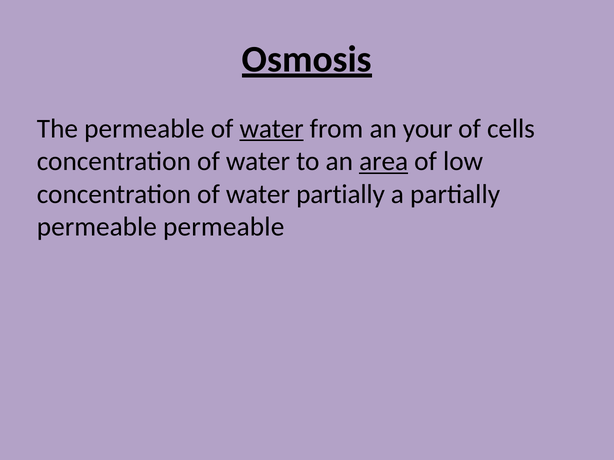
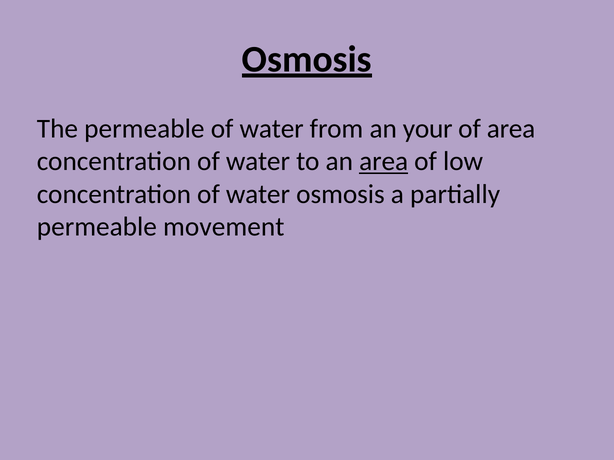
water at (272, 129) underline: present -> none
of cells: cells -> area
water partially: partially -> osmosis
permeable permeable: permeable -> movement
